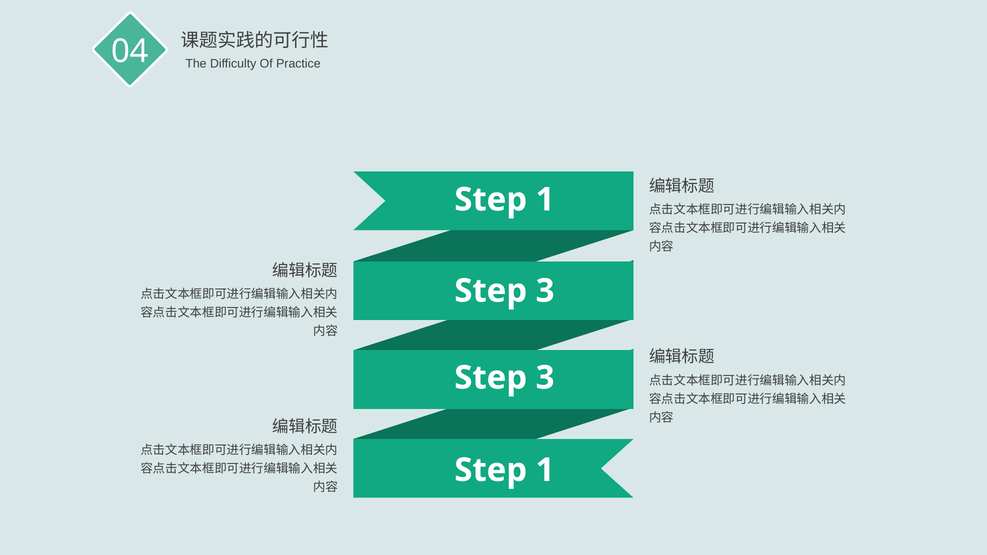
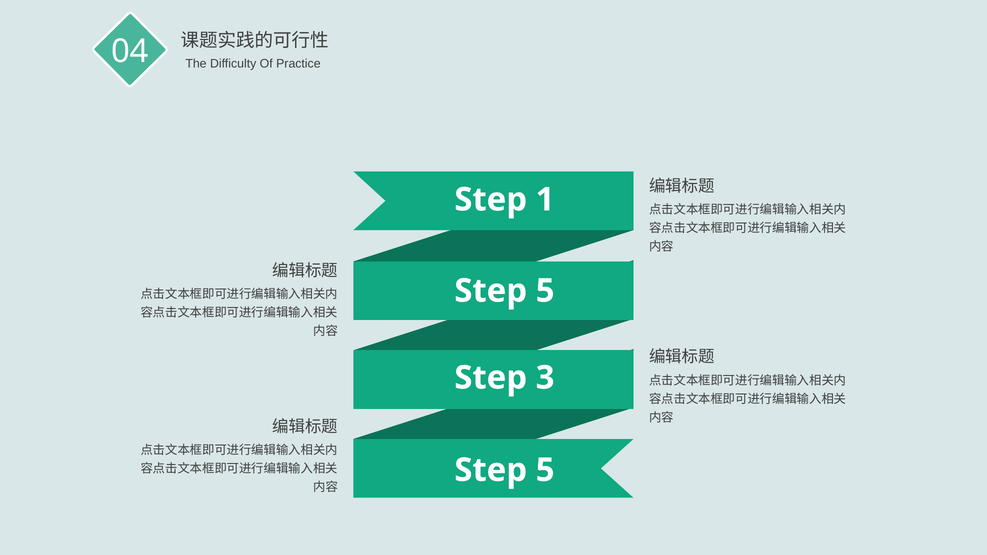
3 at (545, 291): 3 -> 5
1 at (545, 470): 1 -> 5
